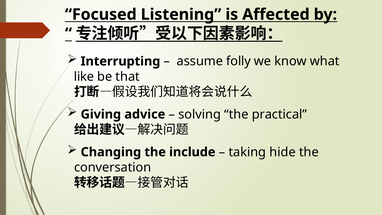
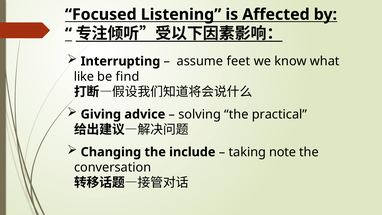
folly: folly -> feet
that: that -> find
hide: hide -> note
